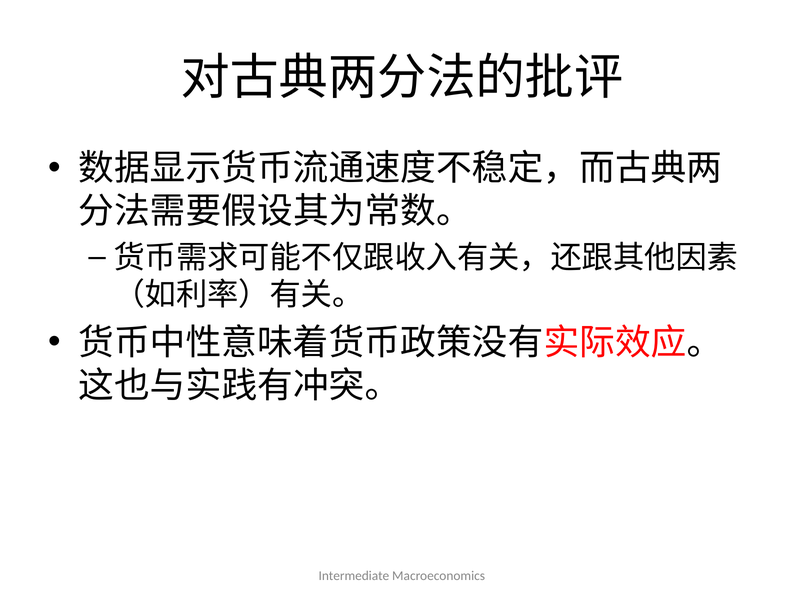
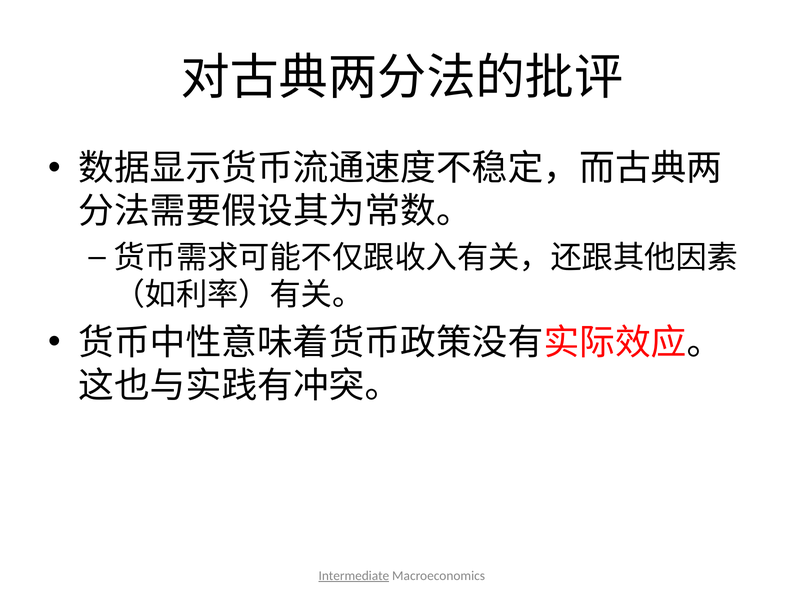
Intermediate underline: none -> present
